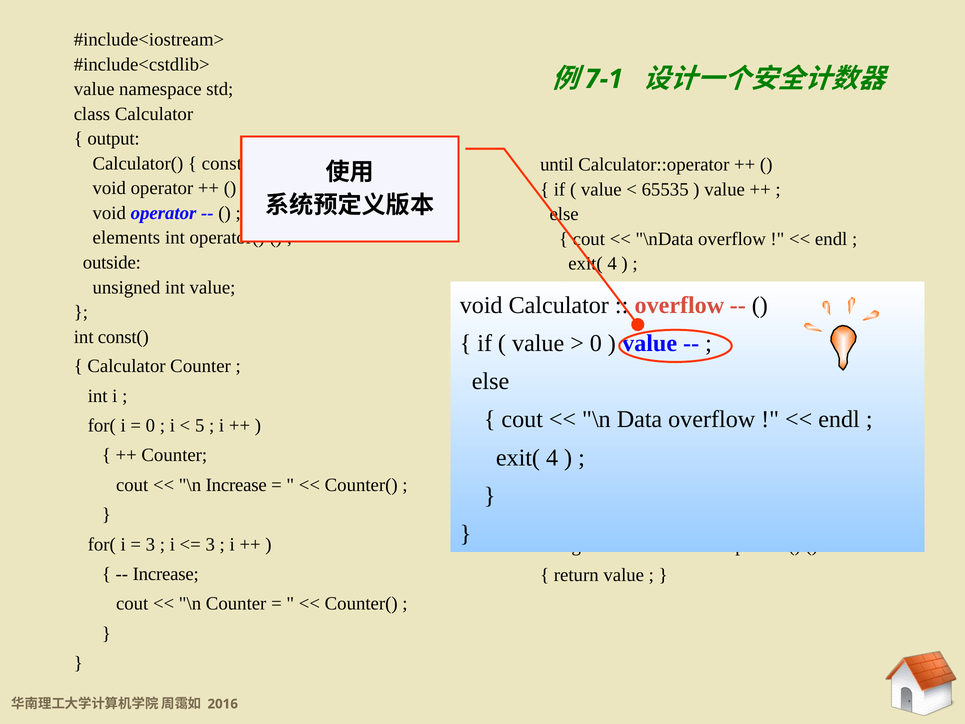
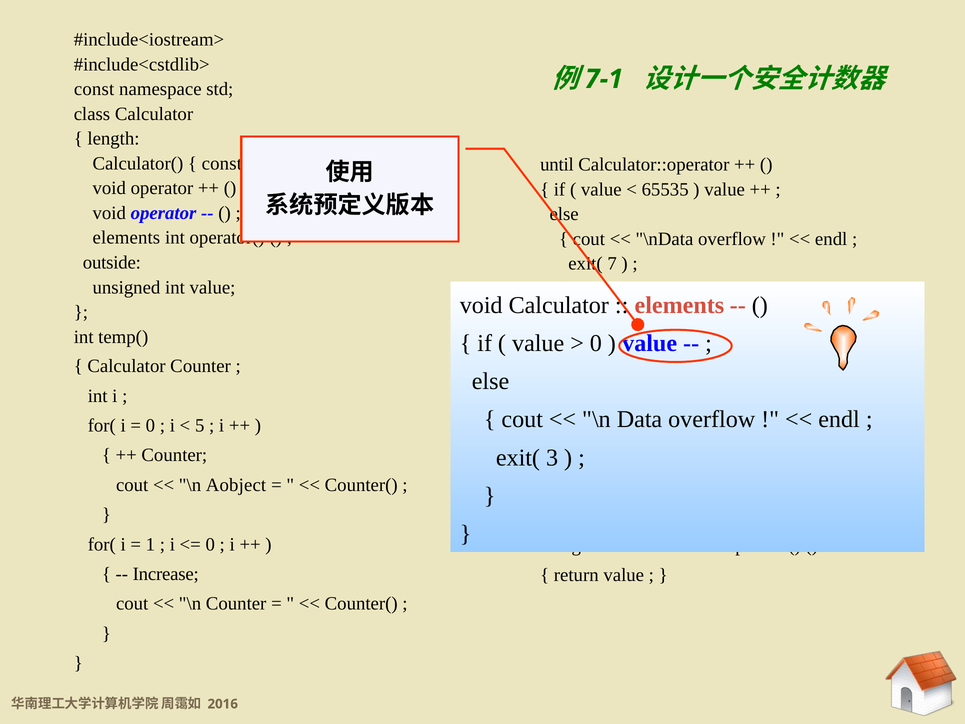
value at (94, 89): value -> const
output: output -> length
4 at (612, 264): 4 -> 7
overflow at (679, 305): overflow -> elements
const(: const( -> temp(
4 at (552, 457): 4 -> 3
\n Increase: Increase -> Aobject
3 at (150, 544): 3 -> 1
3 at (210, 544): 3 -> 0
